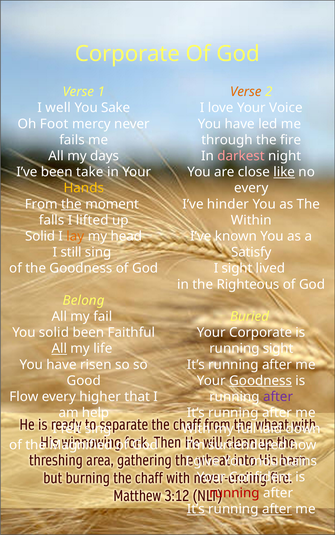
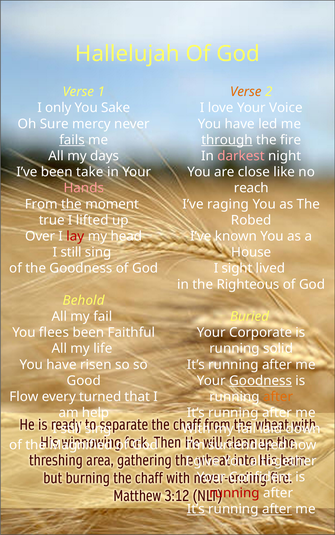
Corporate at (127, 54): Corporate -> Hallelujah
well: well -> only
Foot: Foot -> Sure
fails underline: none -> present
through underline: none -> present
like underline: present -> none
Hands colour: yellow -> pink
every at (251, 188): every -> reach
hinder: hinder -> raging
falls: falls -> true
Within: Within -> Robed
Solid at (40, 237): Solid -> Over
lay colour: orange -> red
Satisfy: Satisfy -> House
Belong: Belong -> Behold
You solid: solid -> flees
All at (59, 349) underline: present -> none
running sight: sight -> solid
higher: higher -> turned
after at (278, 397) colour: purple -> orange
felt at (71, 430): felt -> still
With my full: full -> fail
mountains: mountains -> altogether
